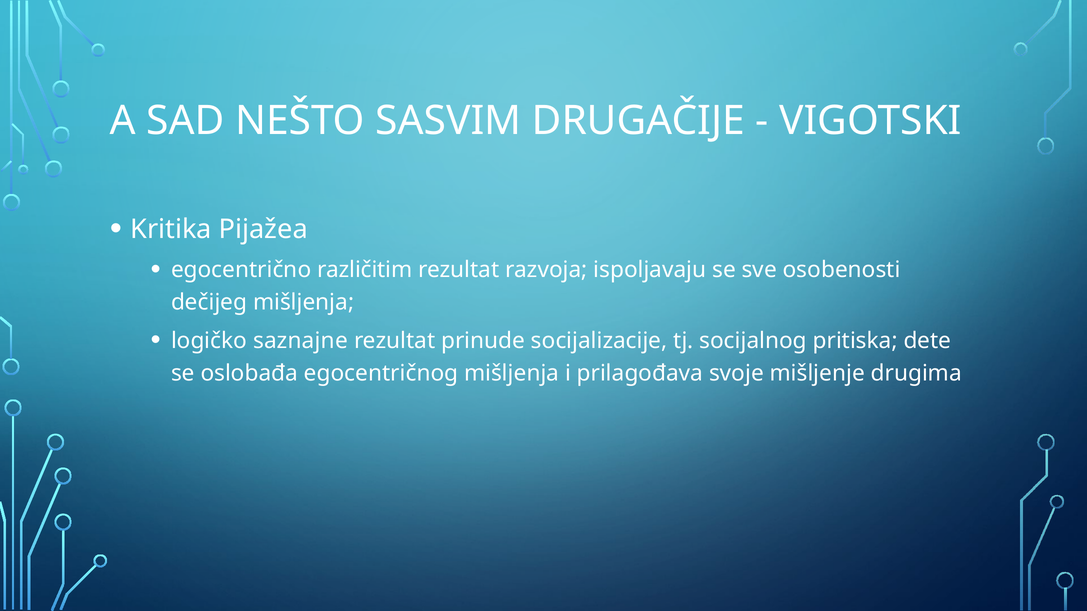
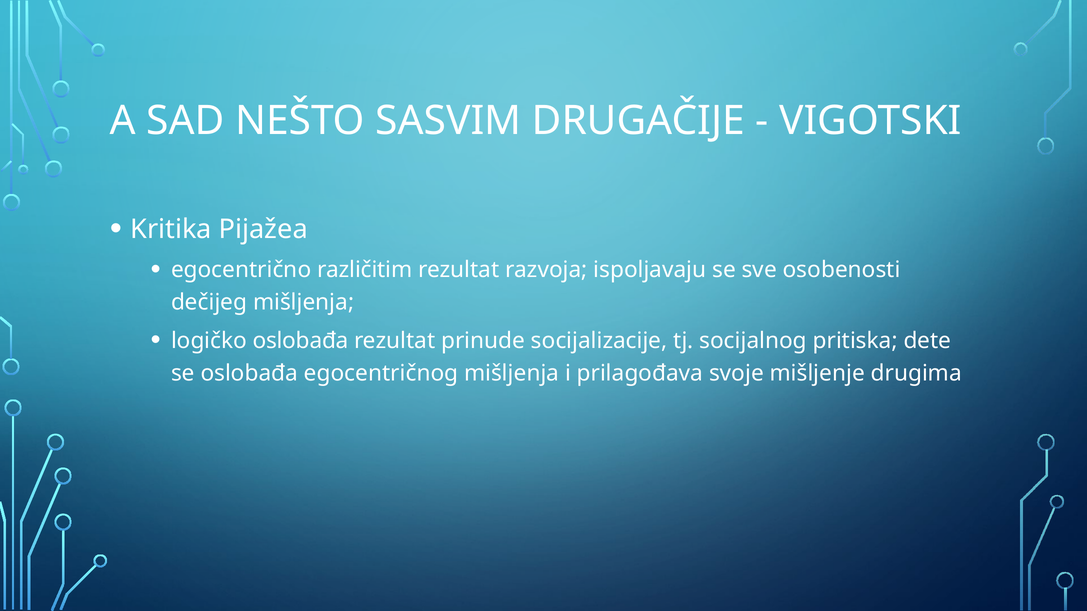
logičko saznajne: saznajne -> oslobađa
